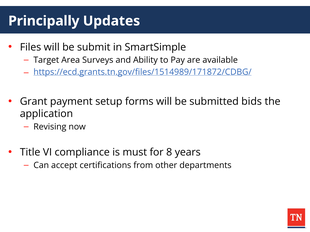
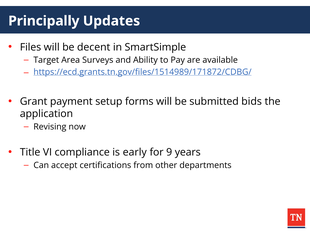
submit: submit -> decent
must: must -> early
8: 8 -> 9
